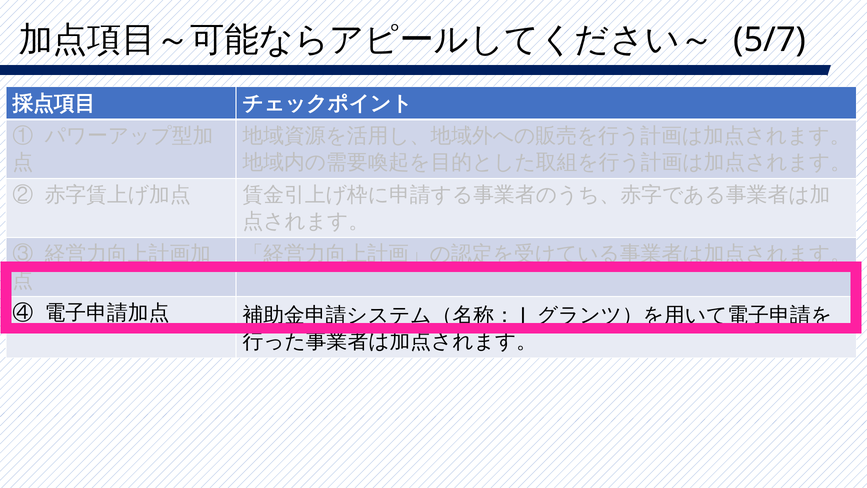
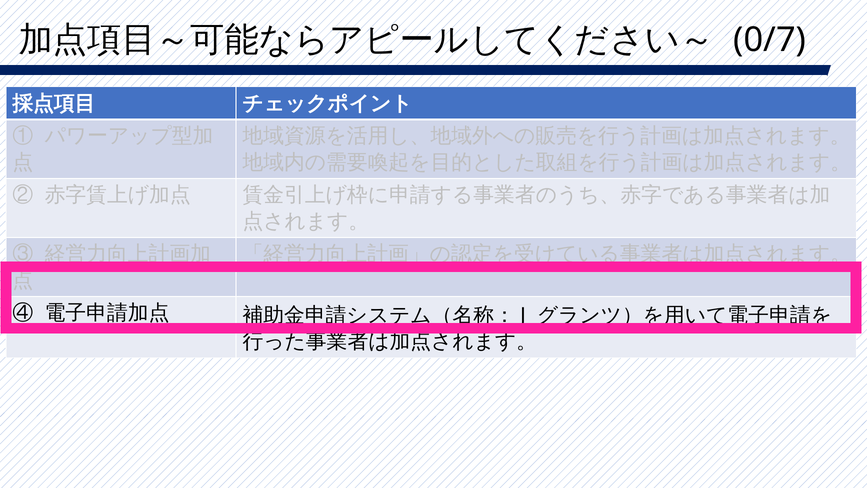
5/7: 5/7 -> 0/7
